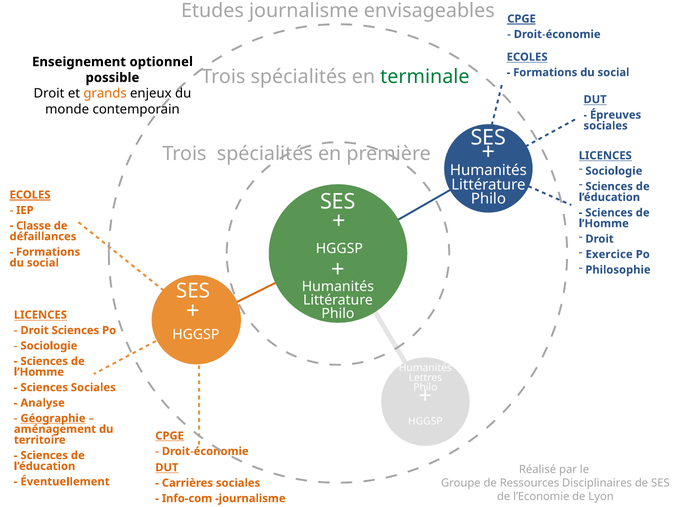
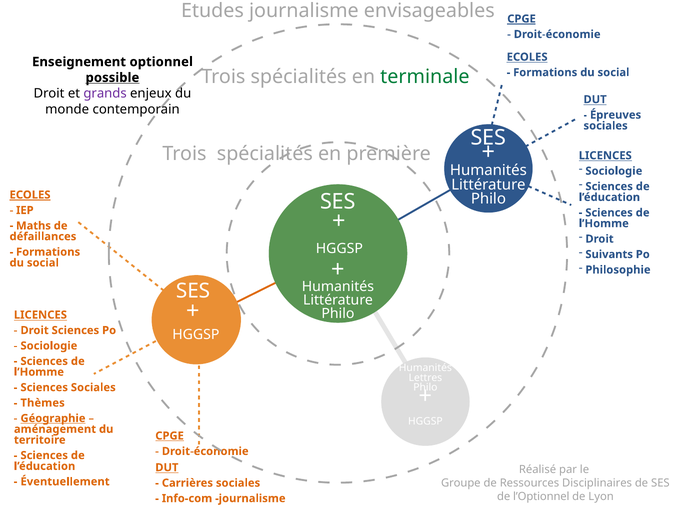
possible underline: none -> present
grands colour: orange -> purple
Classe: Classe -> Maths
Exercice: Exercice -> Suivants
Analyse: Analyse -> Thèmes
l’Economie: l’Economie -> l’Optionnel
